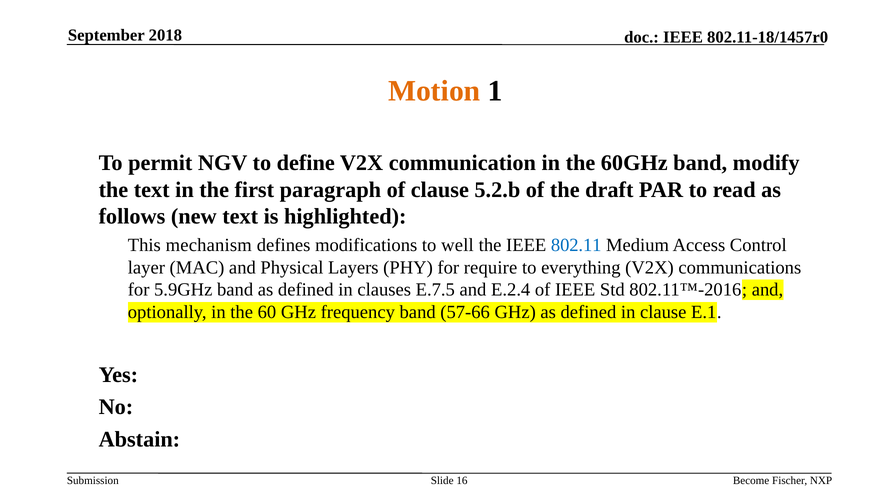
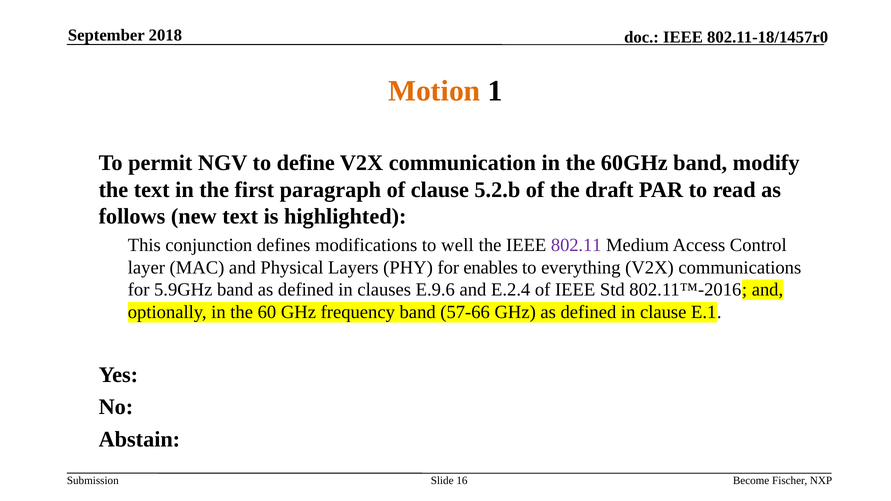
mechanism: mechanism -> conjunction
802.11 colour: blue -> purple
require: require -> enables
E.7.5: E.7.5 -> E.9.6
